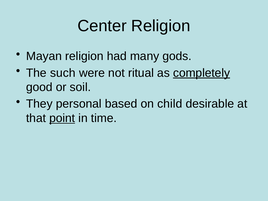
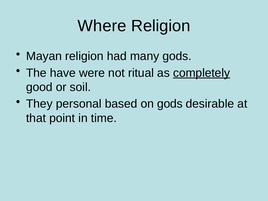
Center: Center -> Where
such: such -> have
on child: child -> gods
point underline: present -> none
